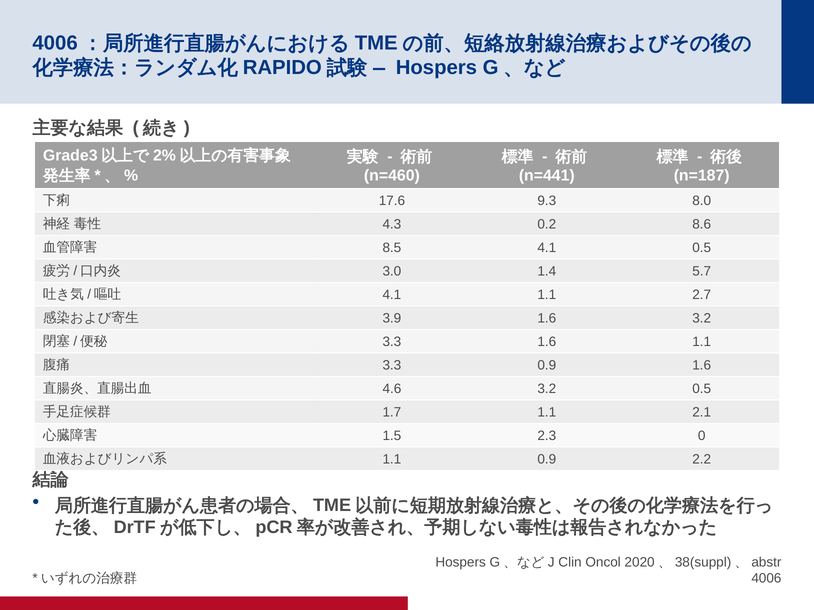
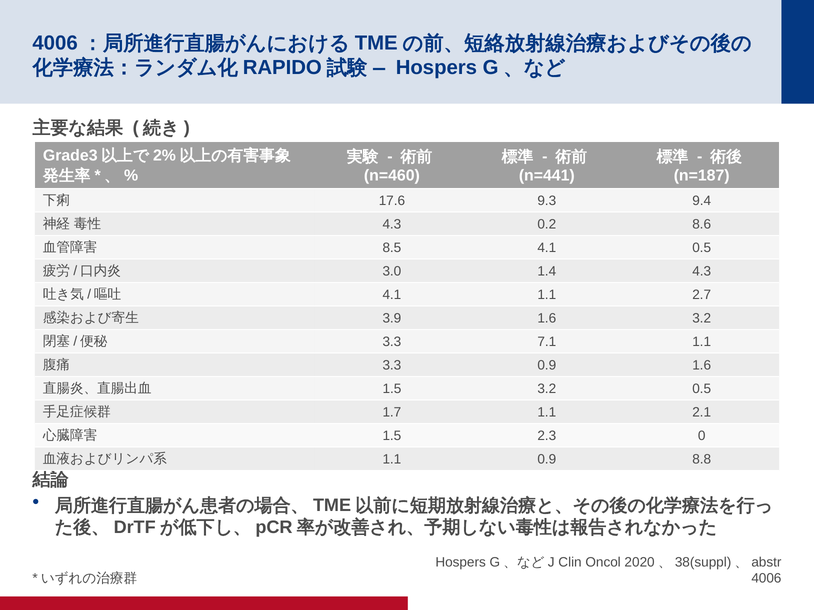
8.0: 8.0 -> 9.4
1.4 5.7: 5.7 -> 4.3
3.3 1.6: 1.6 -> 7.1
4.6 at (392, 389): 4.6 -> 1.5
2.2: 2.2 -> 8.8
